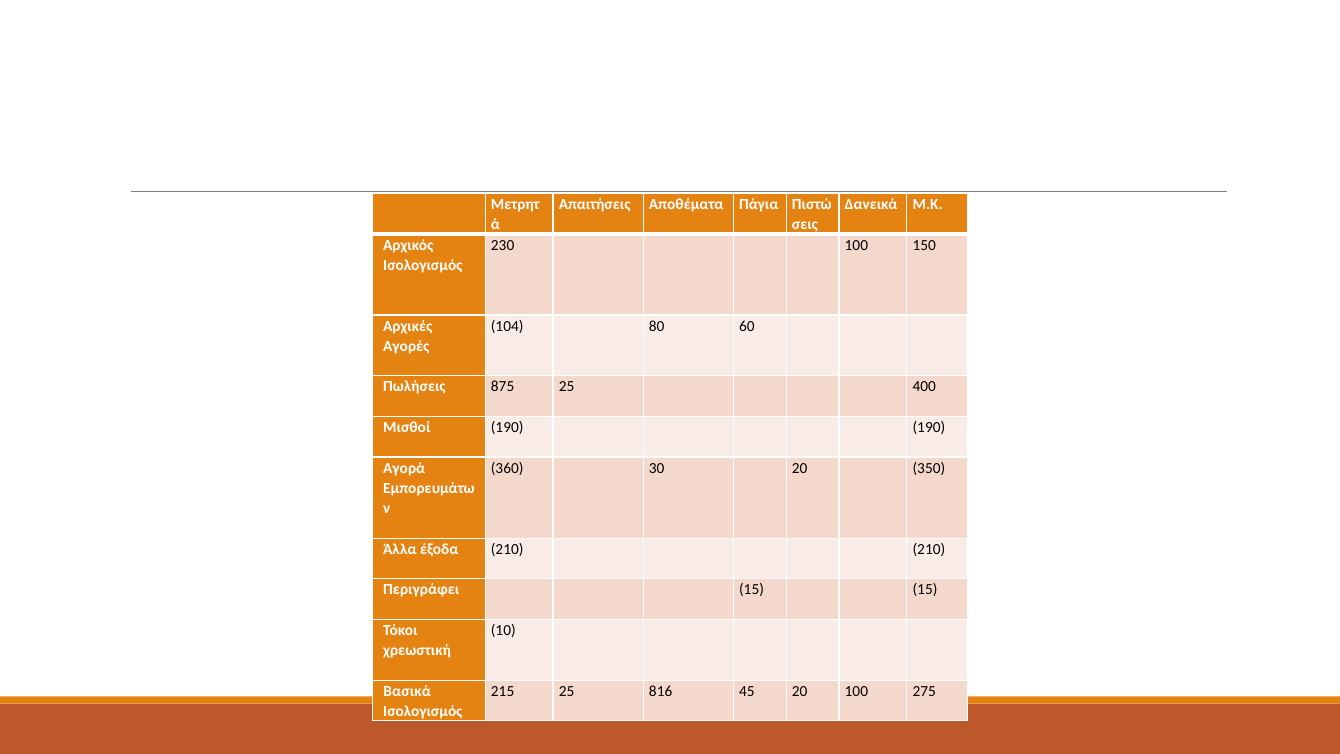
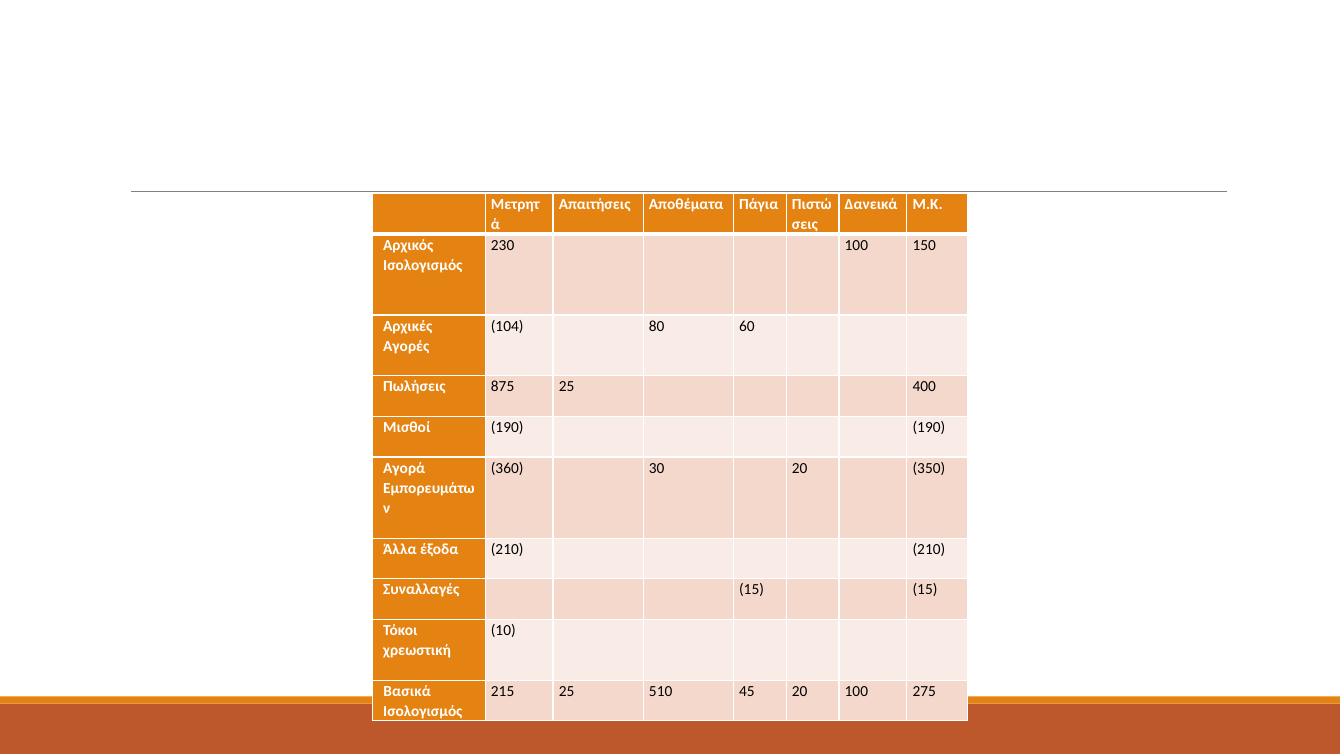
Περιγράφει: Περιγράφει -> Συναλλαγές
816: 816 -> 510
